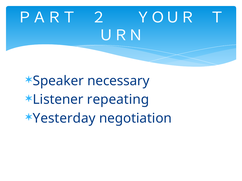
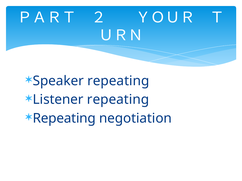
Speaker necessary: necessary -> repeating
Yesterday at (64, 119): Yesterday -> Repeating
